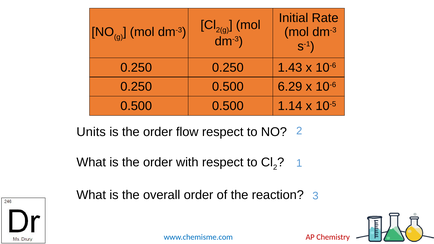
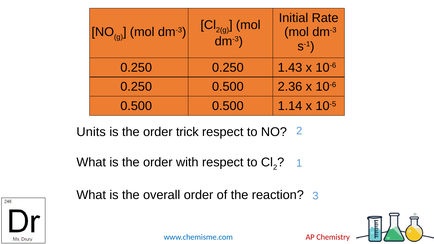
6.29: 6.29 -> 2.36
flow: flow -> trick
